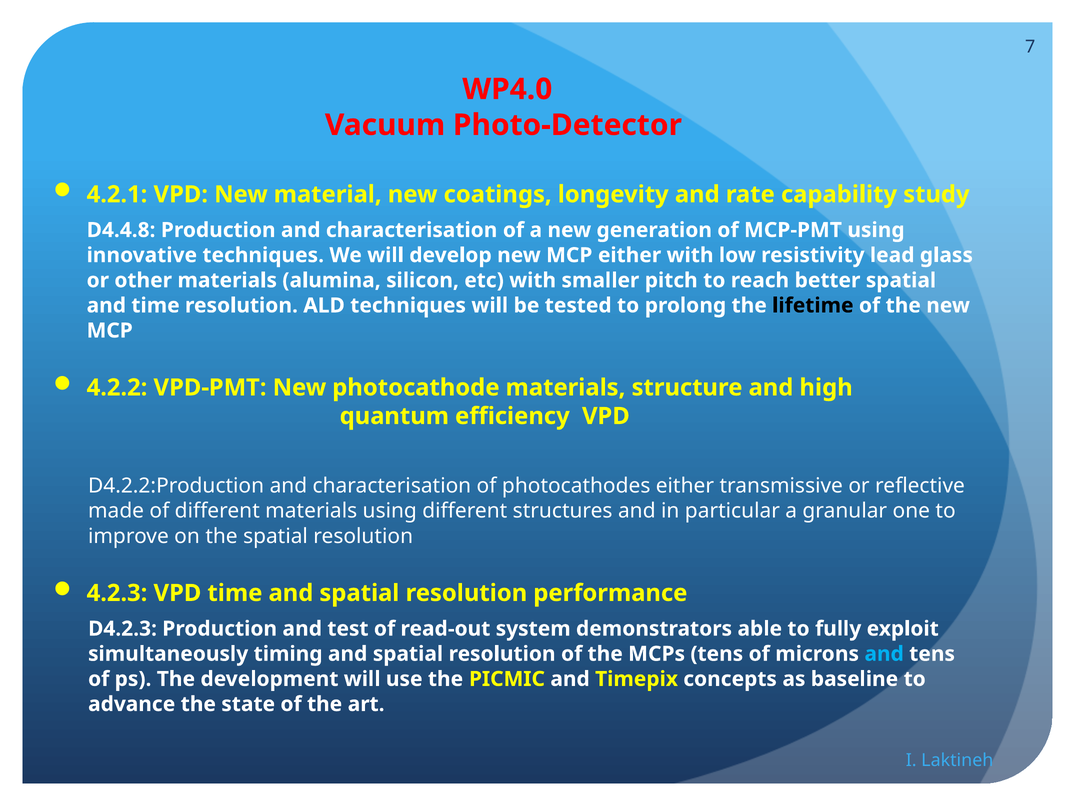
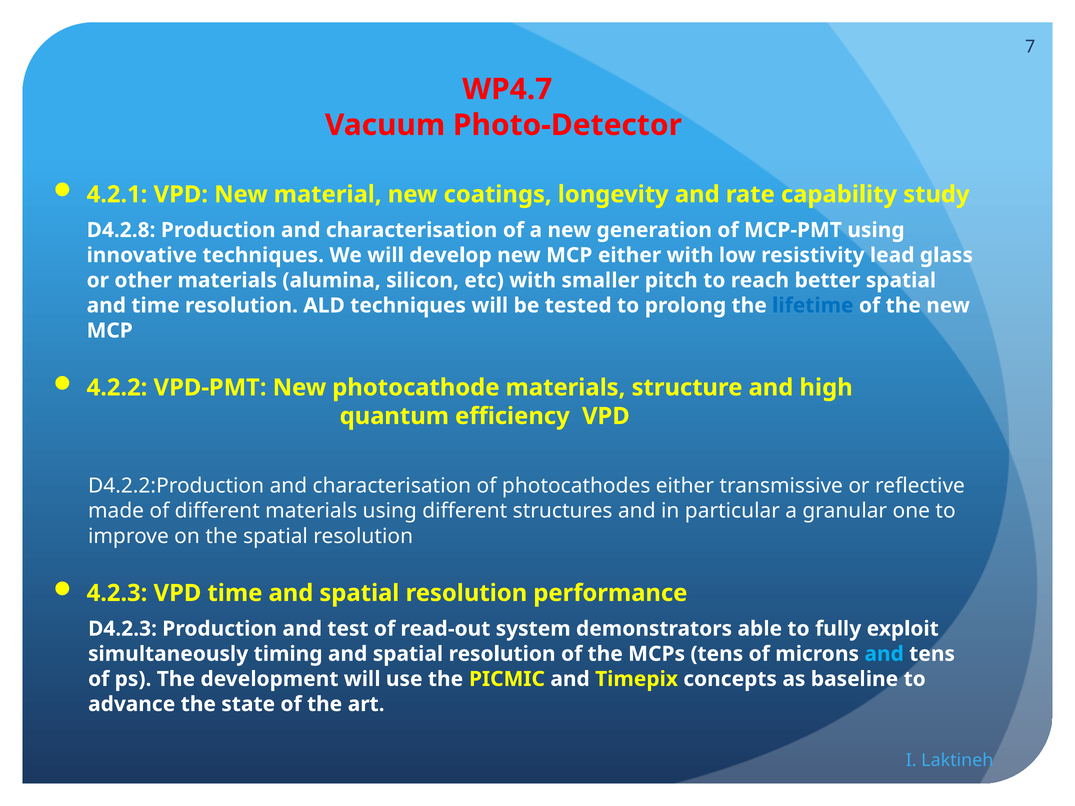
WP4.0: WP4.0 -> WP4.7
D4.4.8: D4.4.8 -> D4.2.8
lifetime colour: black -> blue
